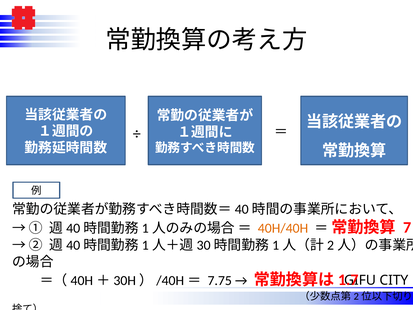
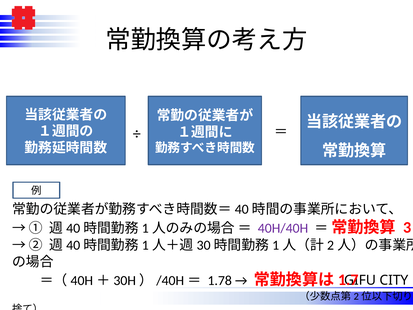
40H/40H colour: orange -> purple
7: 7 -> 3
7.75: 7.75 -> 1.78
